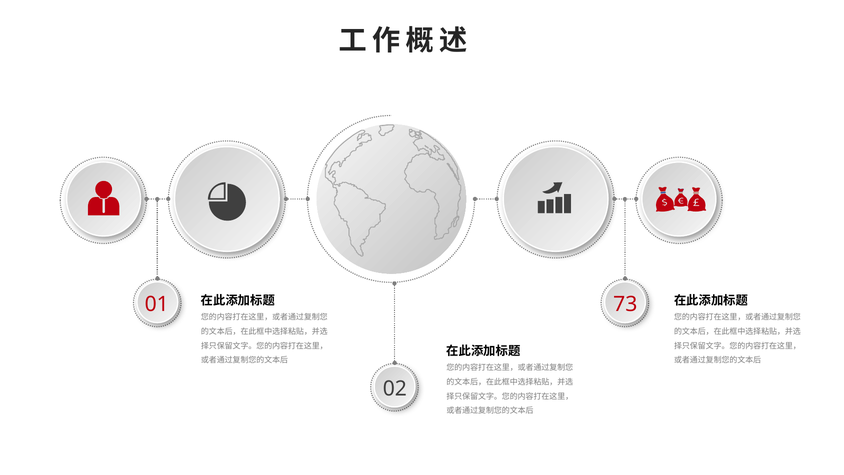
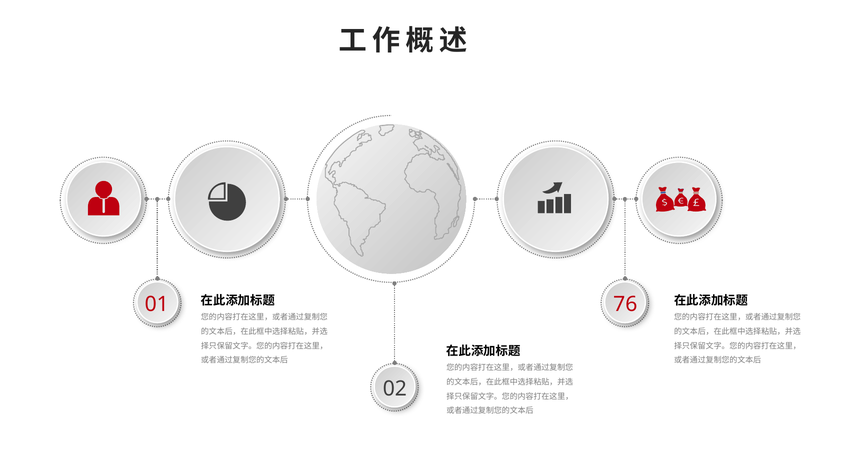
73: 73 -> 76
